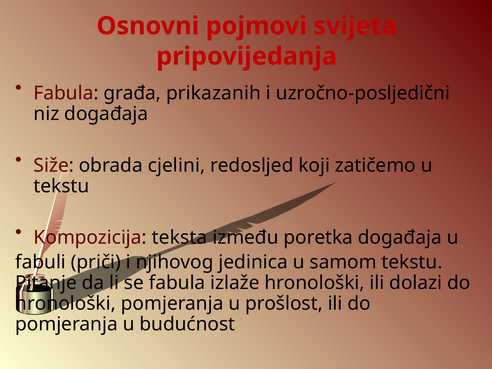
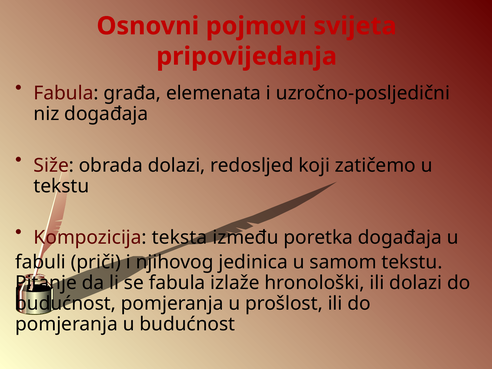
prikazanih: prikazanih -> elemenata
obrada cjelini: cjelini -> dolazi
hronološki at (66, 303): hronološki -> budućnost
